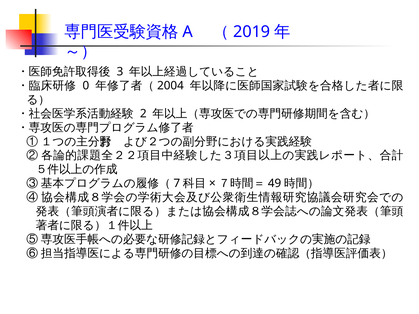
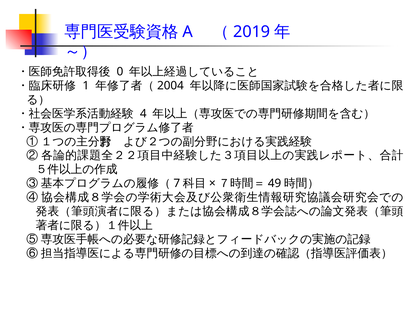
3: 3 -> 0
0: 0 -> 1
2: 2 -> 4
